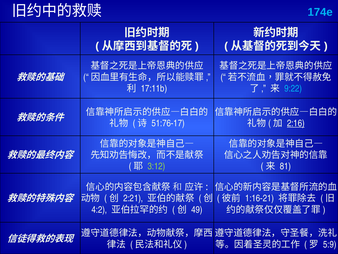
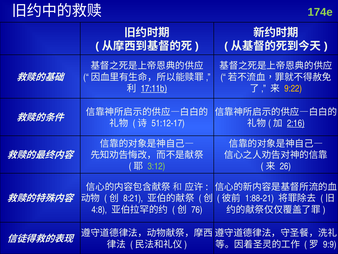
174e colour: light blue -> light green
9:22 colour: light blue -> yellow
17:11b underline: none -> present
51:76-17: 51:76-17 -> 51:12-17
81: 81 -> 26
1:16-21: 1:16-21 -> 1:88-21
2:21: 2:21 -> 8:21
4:2: 4:2 -> 4:8
49: 49 -> 76
5:9: 5:9 -> 9:9
